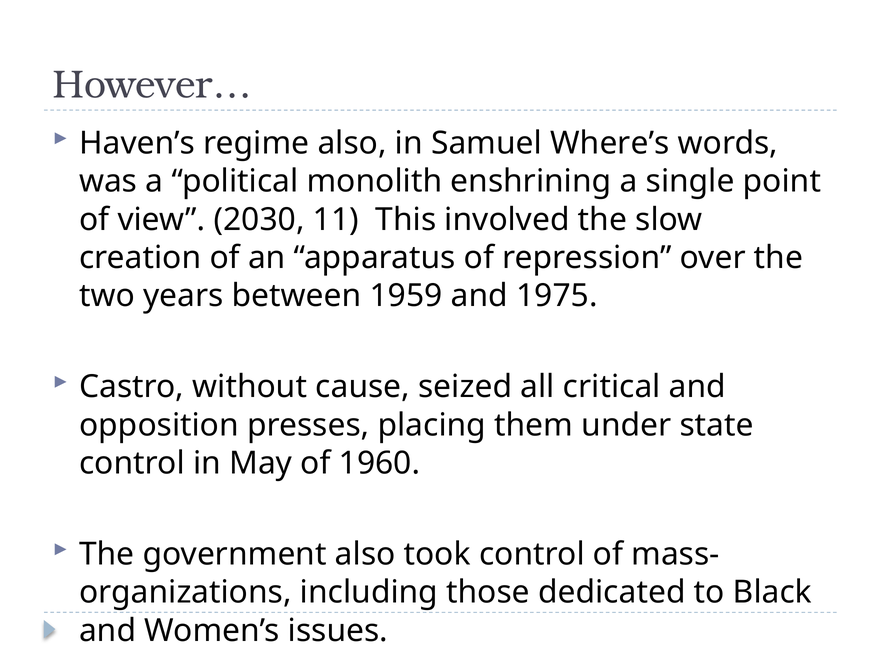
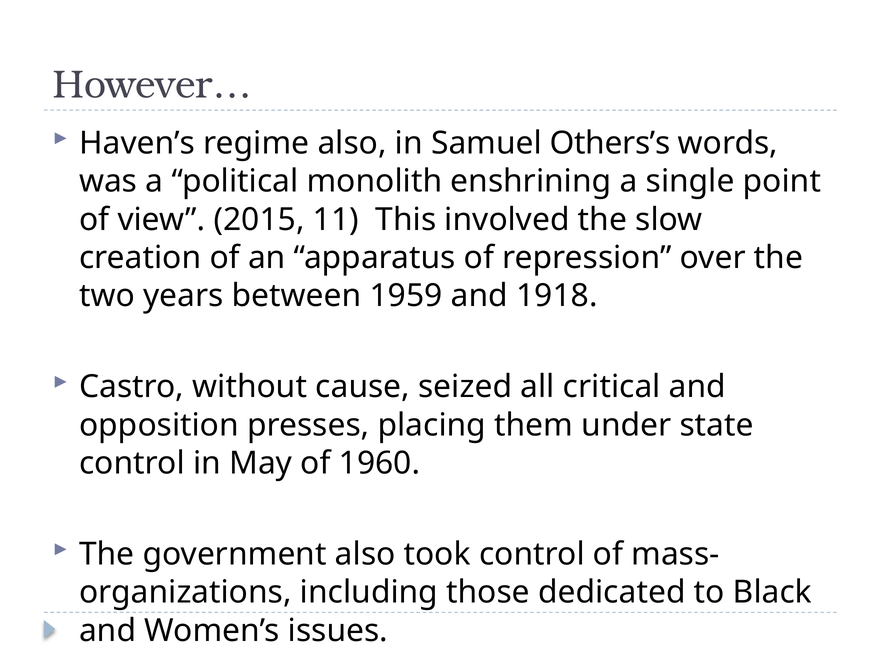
Where’s: Where’s -> Others’s
2030: 2030 -> 2015
1975: 1975 -> 1918
